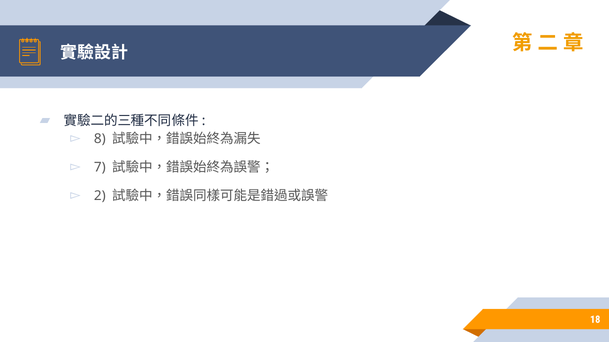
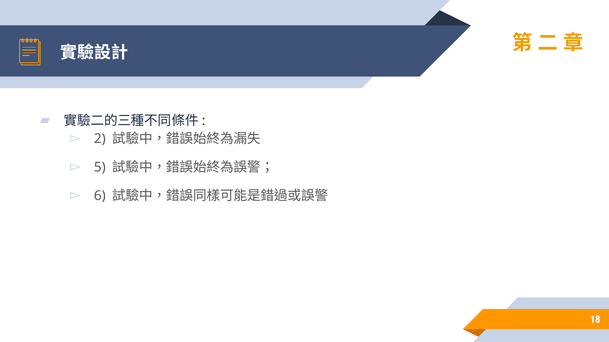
8: 8 -> 2
7: 7 -> 5
2: 2 -> 6
